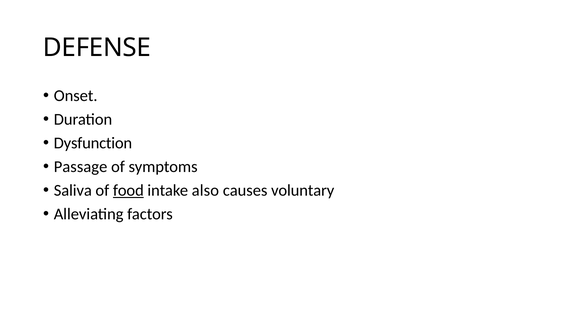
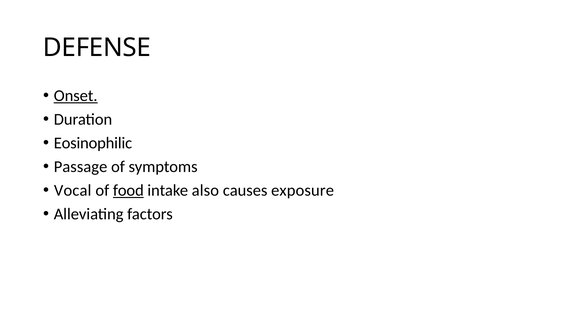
Onset underline: none -> present
Dysfunction: Dysfunction -> Eosinophilic
Saliva: Saliva -> Vocal
voluntary: voluntary -> exposure
